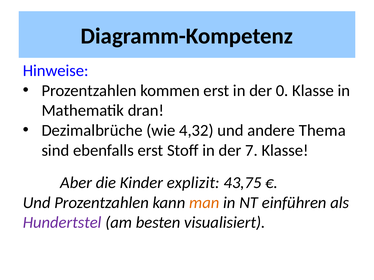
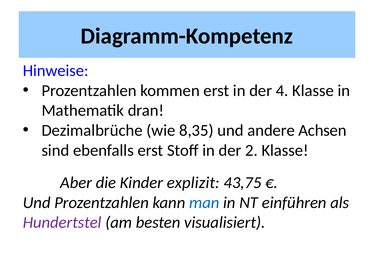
0: 0 -> 4
4,32: 4,32 -> 8,35
Thema: Thema -> Achsen
7: 7 -> 2
man colour: orange -> blue
